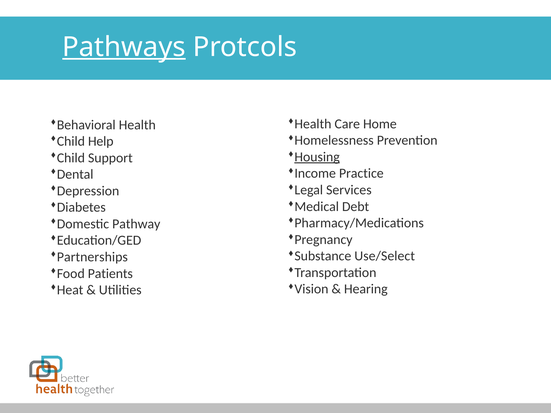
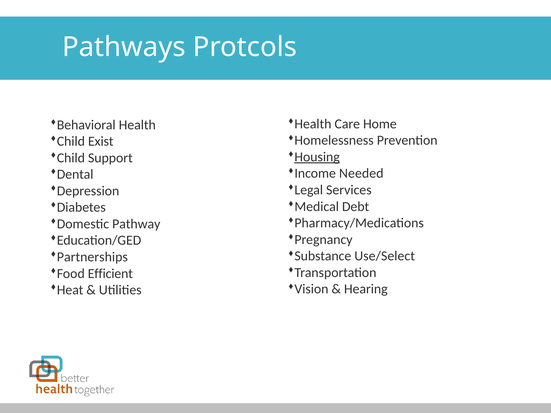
Pathways underline: present -> none
Help: Help -> Exist
Practice: Practice -> Needed
Patients: Patients -> Efficient
